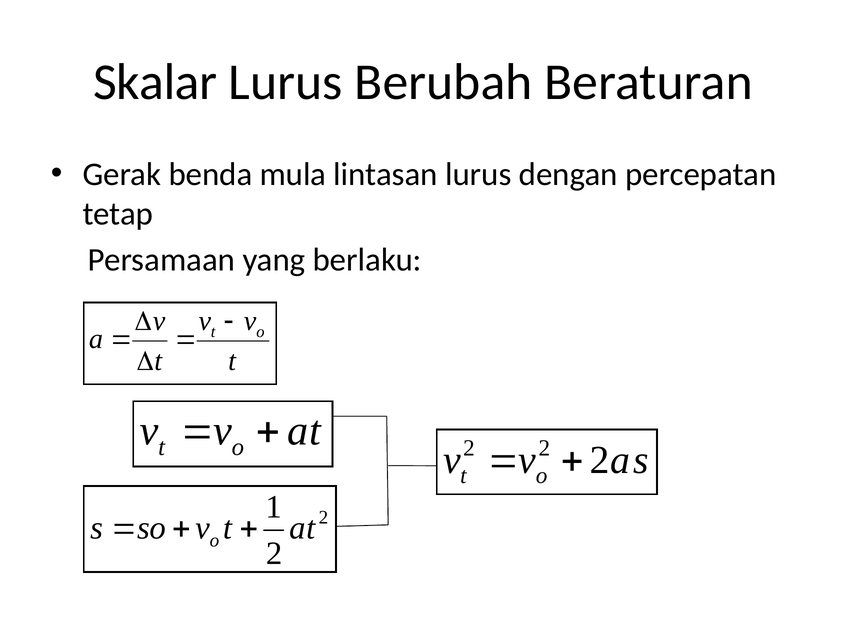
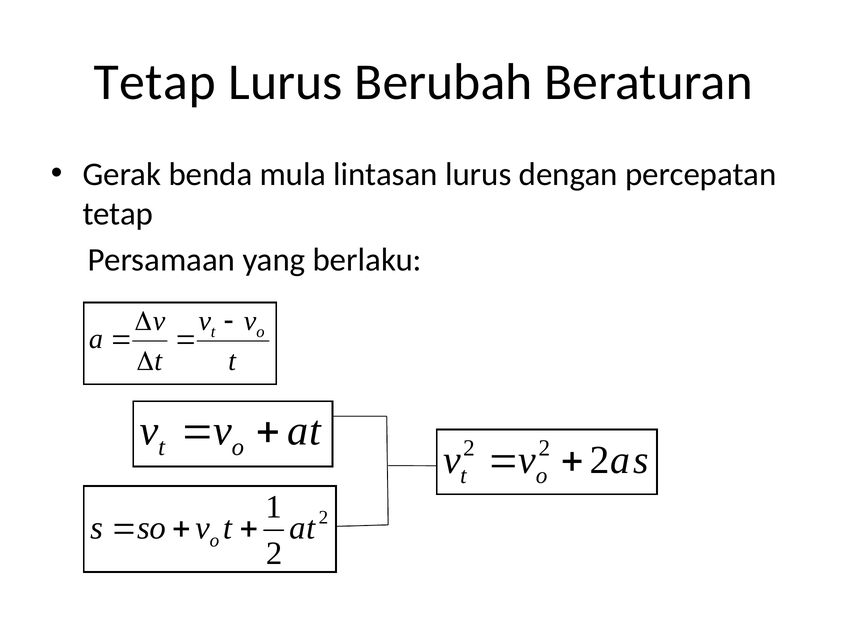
Skalar at (155, 82): Skalar -> Tetap
